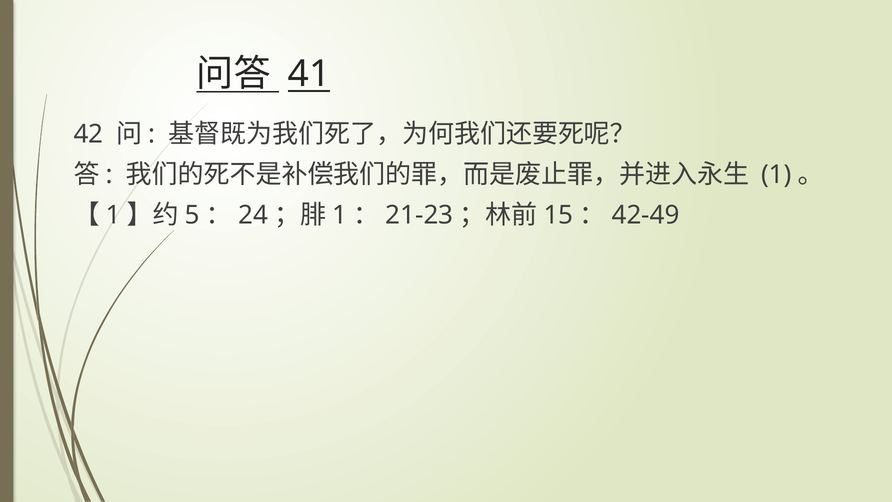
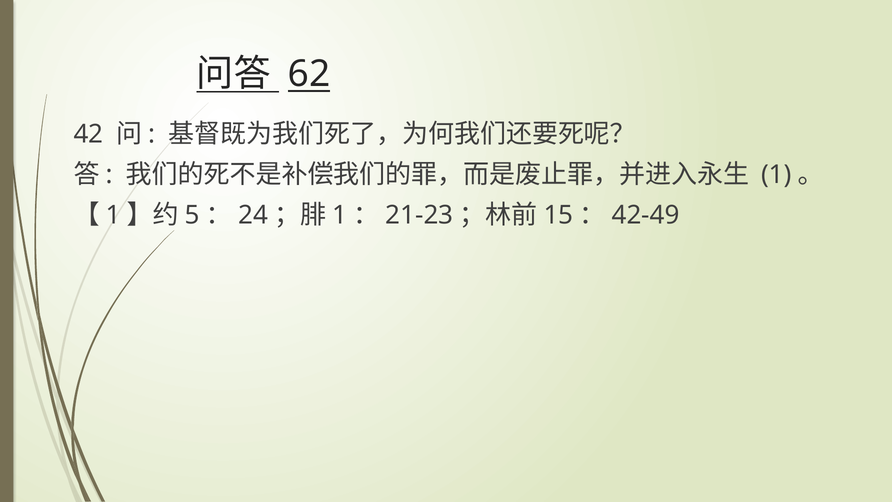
41: 41 -> 62
